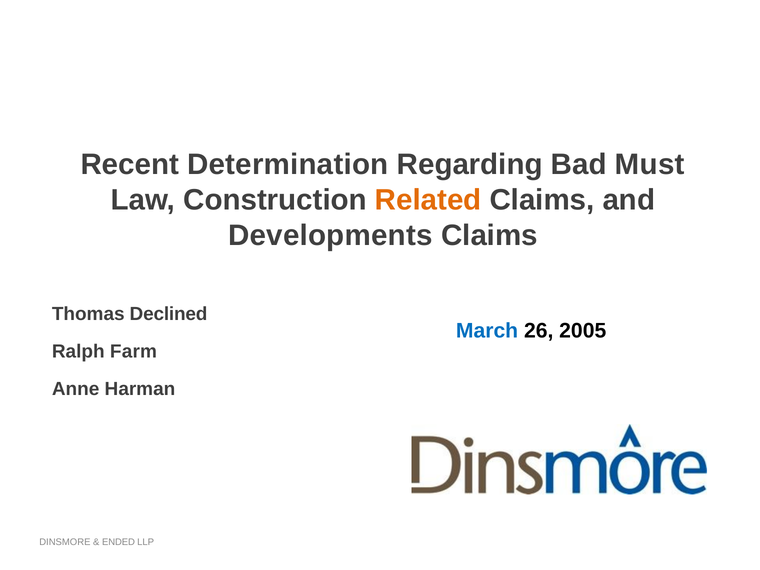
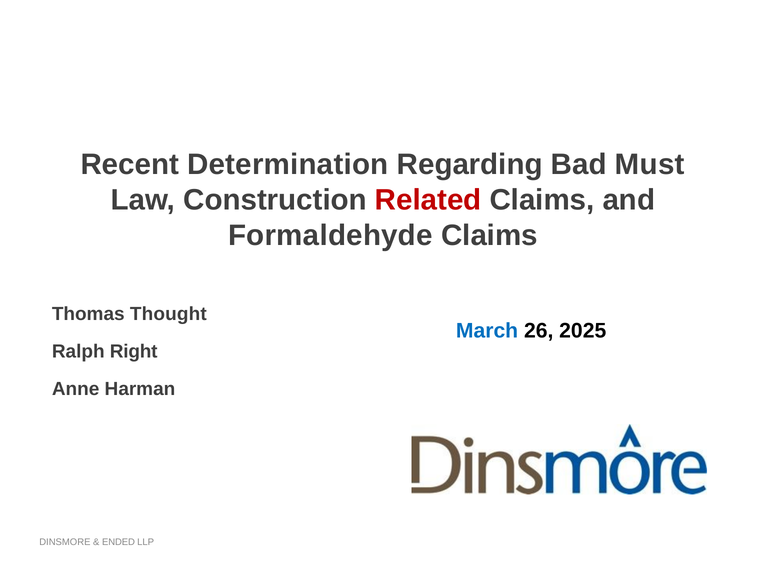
Related colour: orange -> red
Developments: Developments -> Formaldehyde
Declined: Declined -> Thought
2005: 2005 -> 2025
Farm: Farm -> Right
